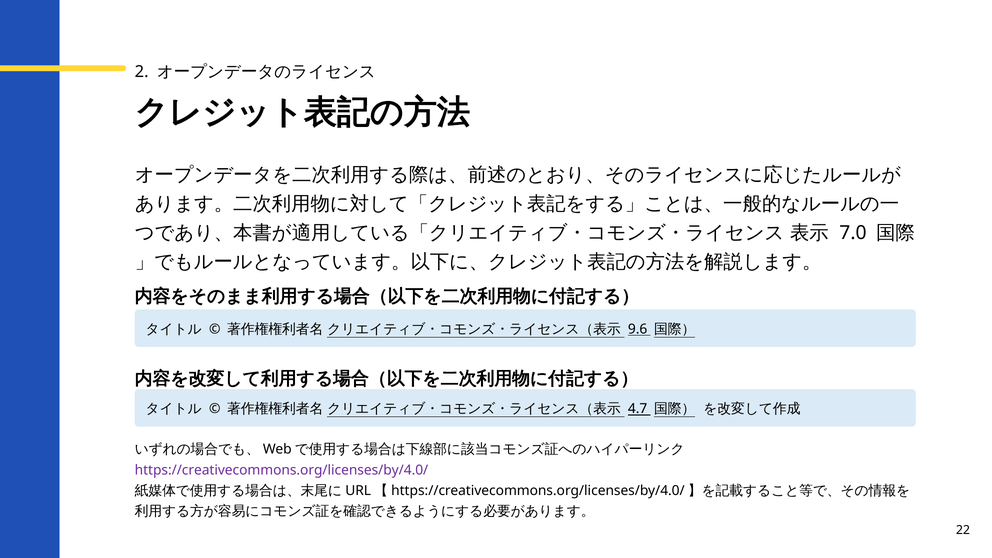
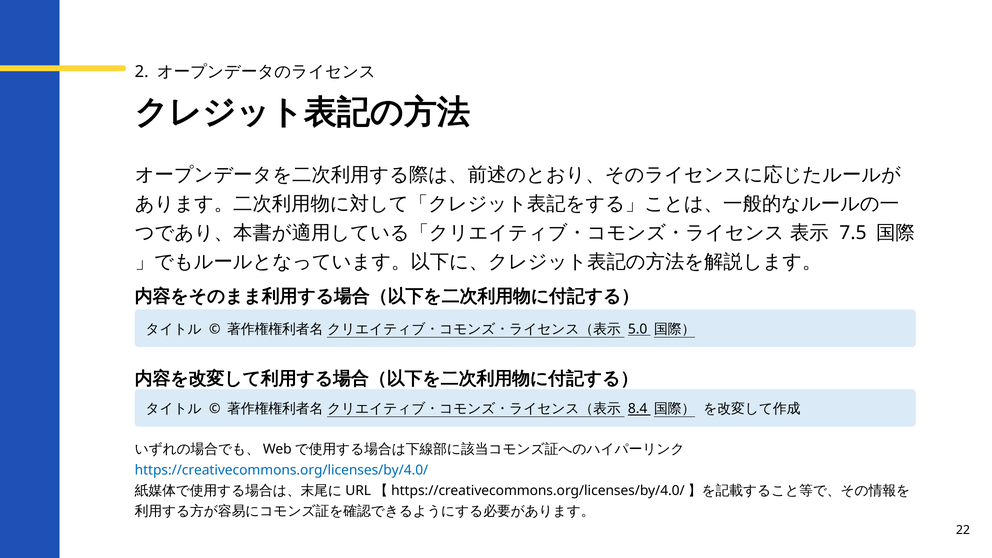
7.0: 7.0 -> 7.5
9.6: 9.6 -> 5.0
4.7: 4.7 -> 8.4
https://creativecommons.org/licenses/by/4.0/ colour: purple -> blue
